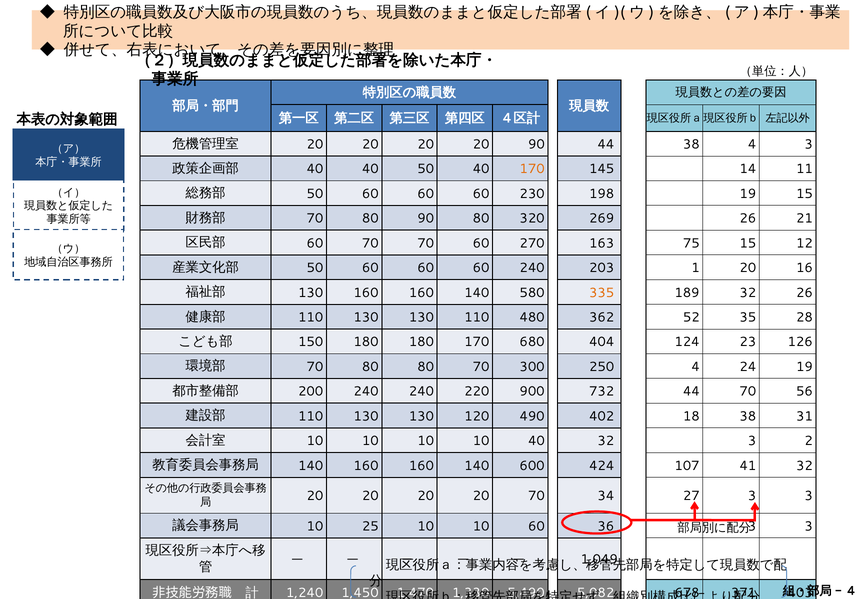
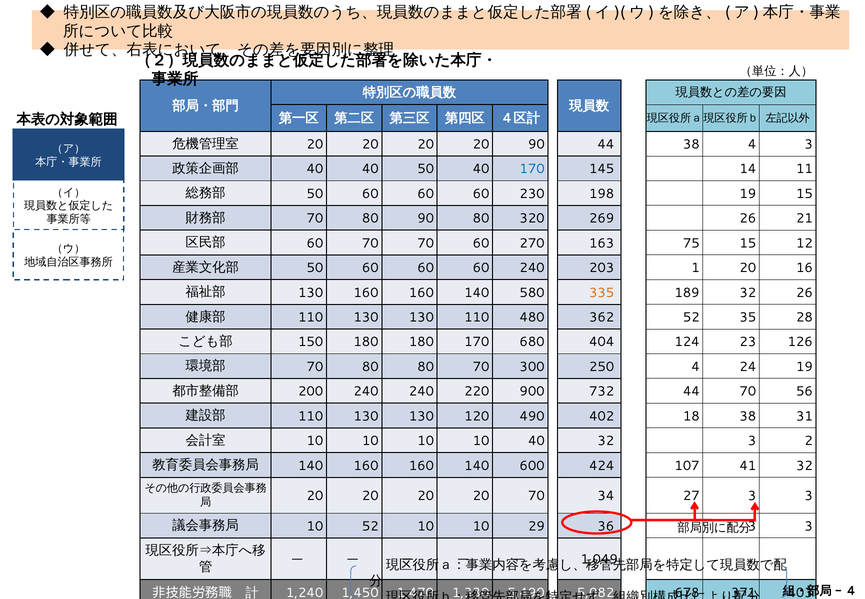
170 at (532, 169) colour: orange -> blue
10 25: 25 -> 52
10 60: 60 -> 29
